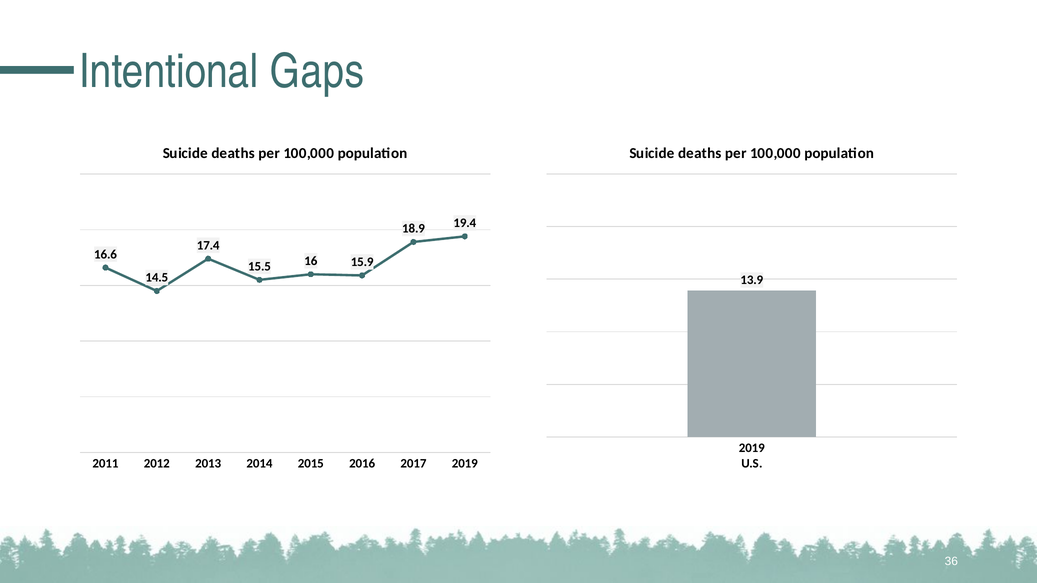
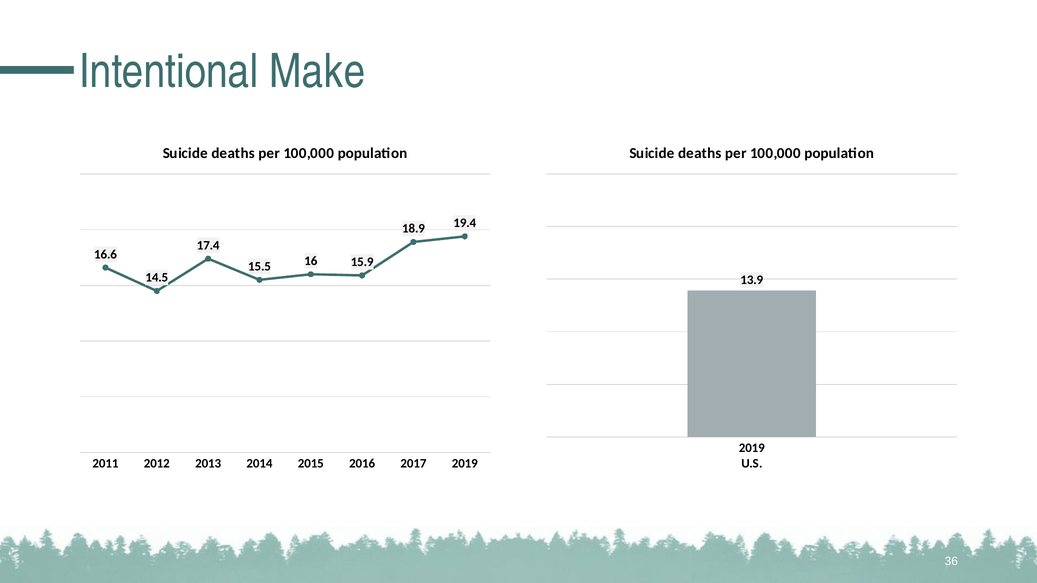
Gaps: Gaps -> Make
